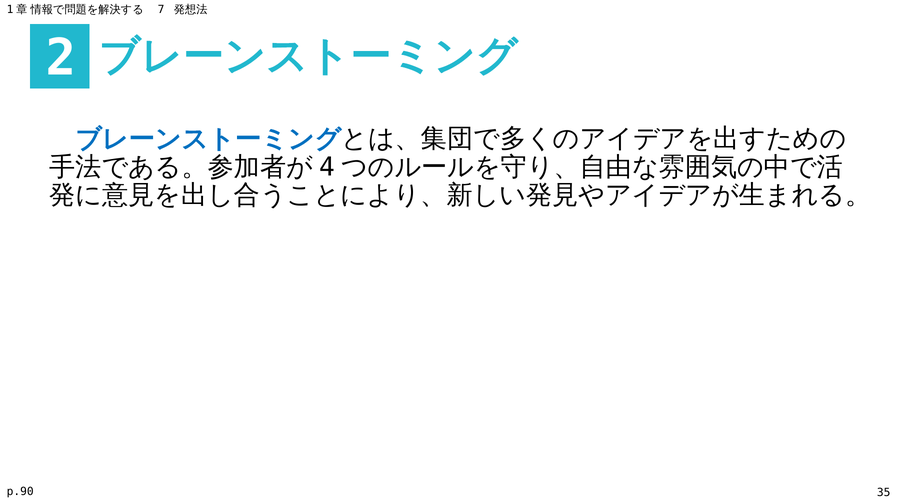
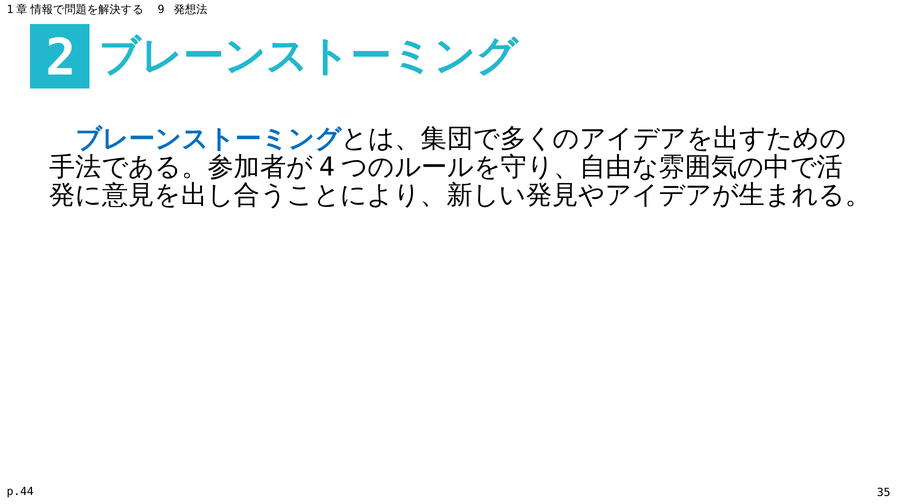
7: 7 -> 9
p.90: p.90 -> p.44
